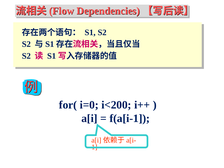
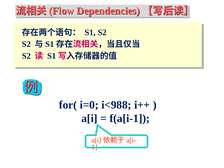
i<200: i<200 -> i<988
